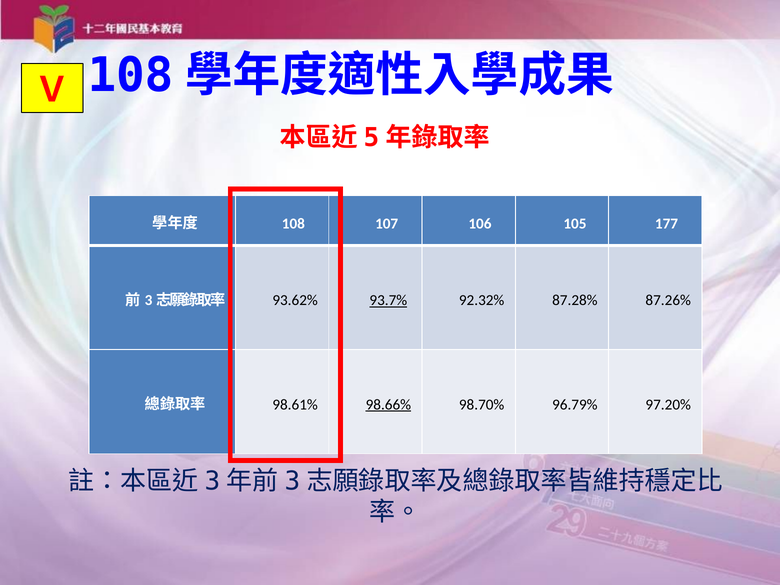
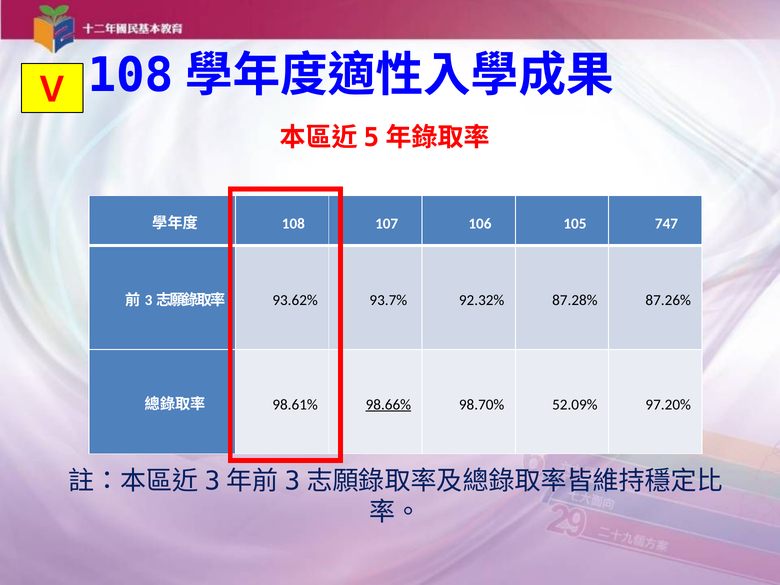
177: 177 -> 747
93.7% underline: present -> none
96.79%: 96.79% -> 52.09%
